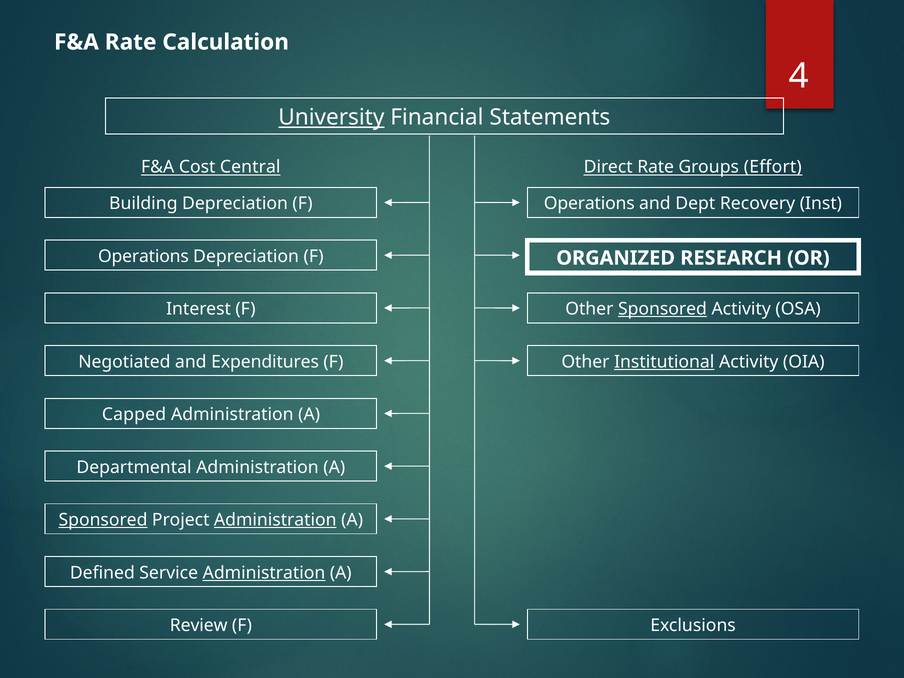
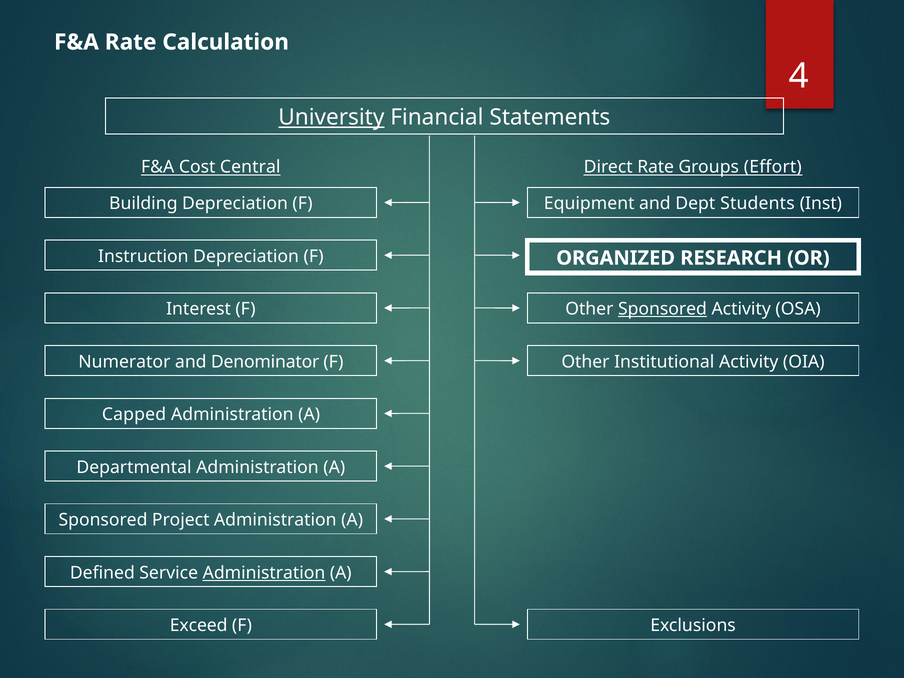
Operations at (589, 204): Operations -> Equipment
Recovery: Recovery -> Students
Operations at (143, 256): Operations -> Instruction
Negotiated: Negotiated -> Numerator
Expenditures: Expenditures -> Denominator
Institutional underline: present -> none
Sponsored at (103, 520) underline: present -> none
Administration at (275, 520) underline: present -> none
Review: Review -> Exceed
